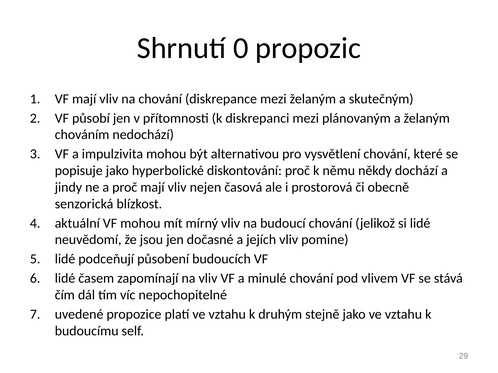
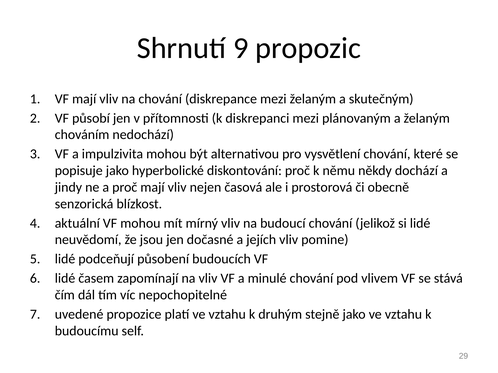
0: 0 -> 9
